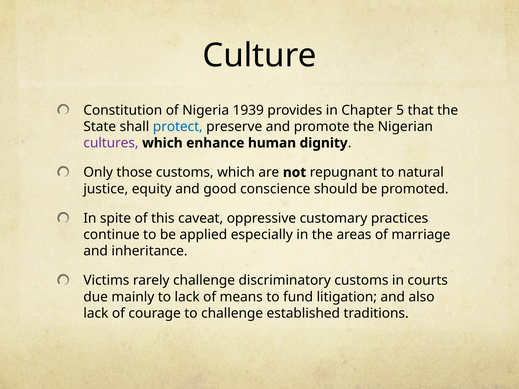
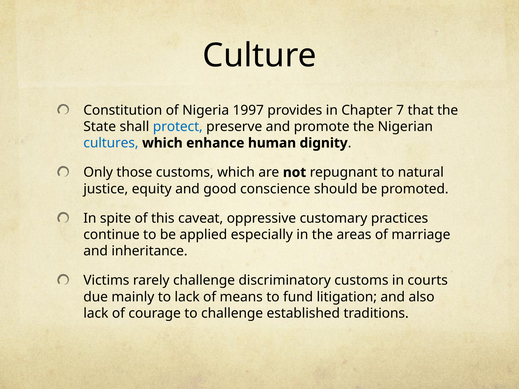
1939: 1939 -> 1997
5: 5 -> 7
cultures colour: purple -> blue
